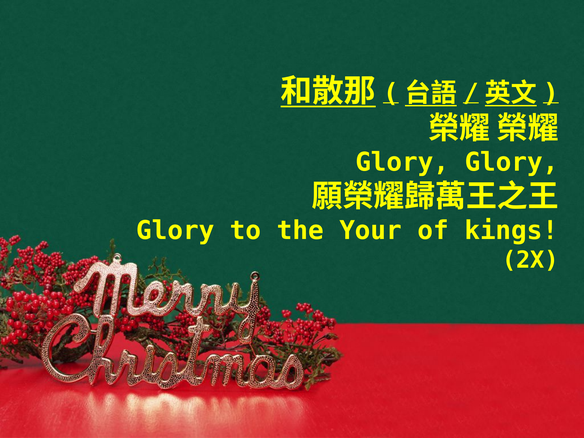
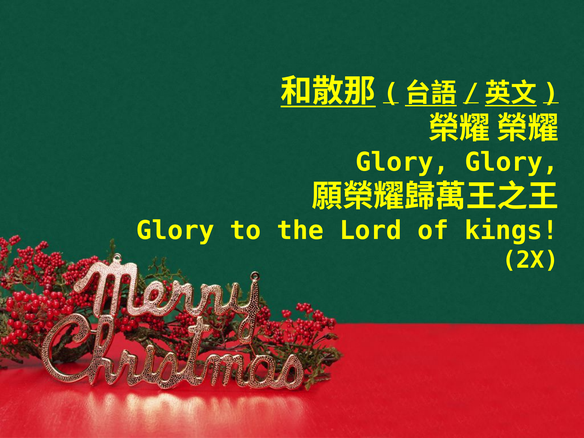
Your: Your -> Lord
